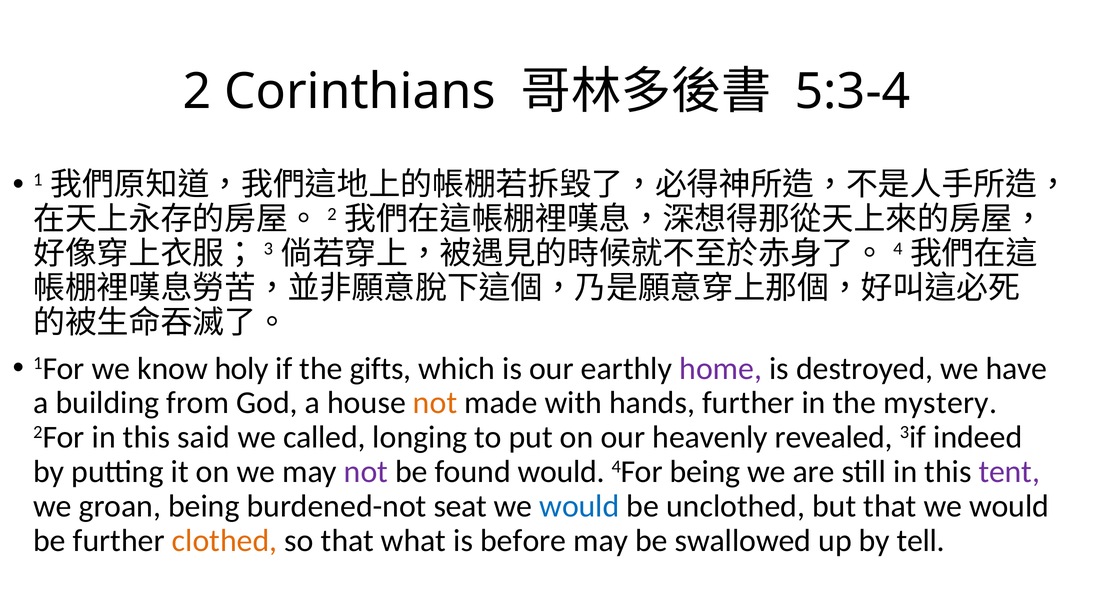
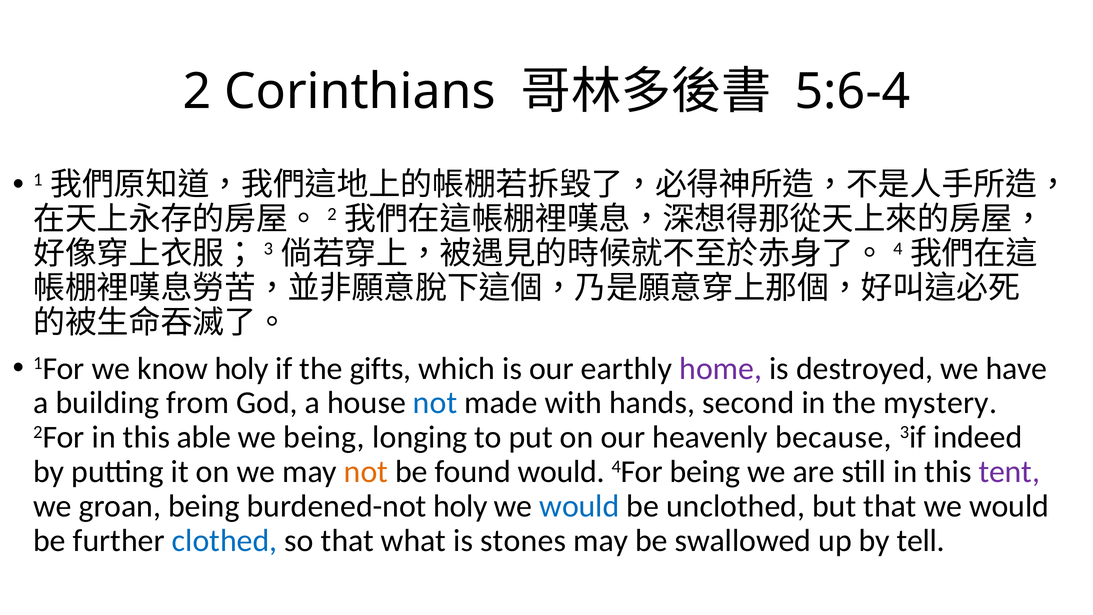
5:3-4: 5:3-4 -> 5:6-4
not at (435, 403) colour: orange -> blue
hands further: further -> second
said: said -> able
we called: called -> being
revealed: revealed -> because
not at (366, 472) colour: purple -> orange
burdened-not seat: seat -> holy
clothed colour: orange -> blue
before: before -> stones
